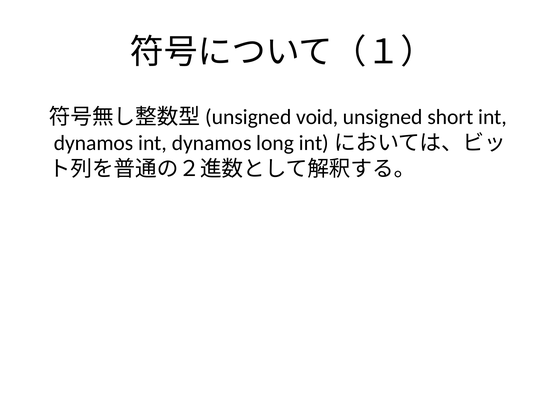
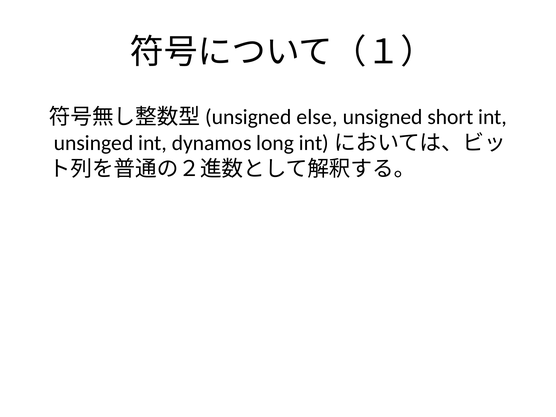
void: void -> else
dynamos at (94, 143): dynamos -> unsinged
